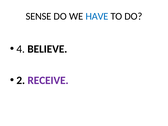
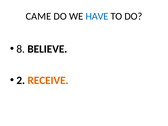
SENSE: SENSE -> CAME
4: 4 -> 8
RECEIVE colour: purple -> orange
